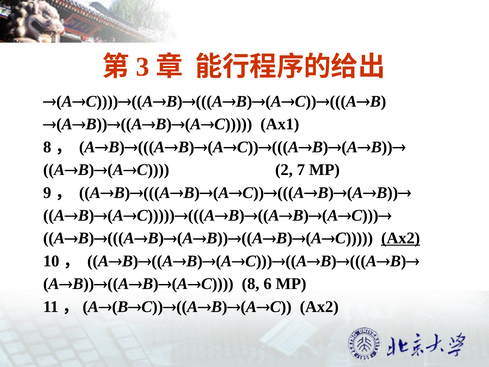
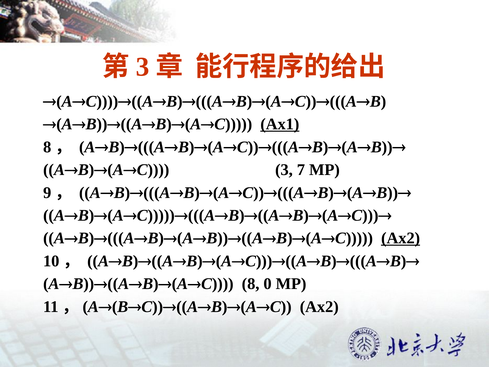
Ax1 underline: none -> present
2 at (284, 170): 2 -> 3
6: 6 -> 0
